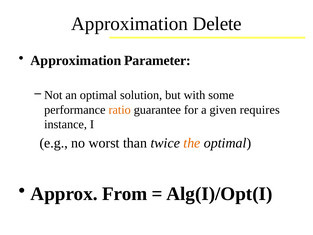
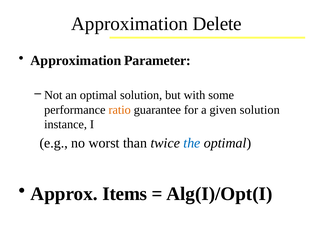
given requires: requires -> solution
the colour: orange -> blue
From: From -> Items
